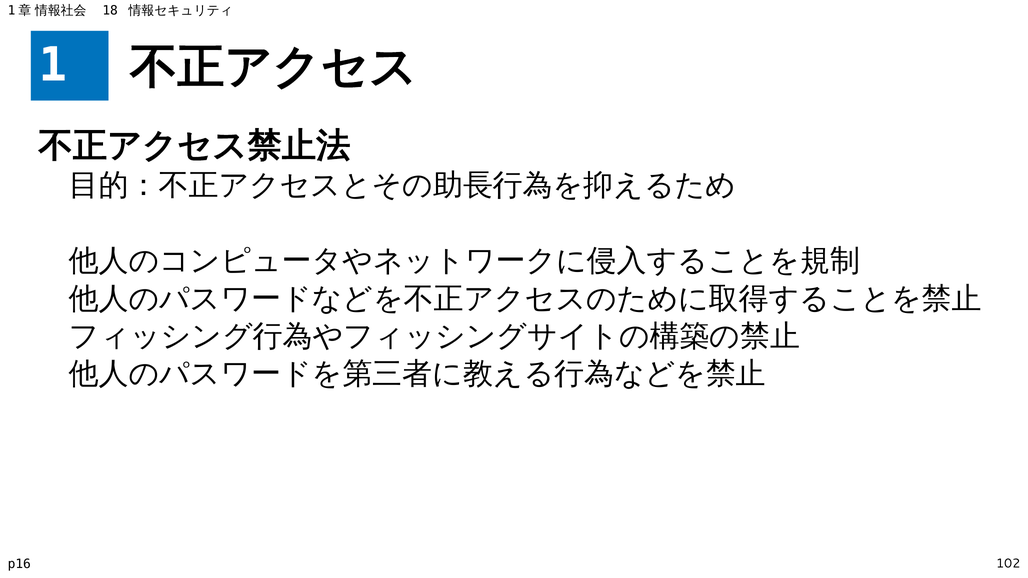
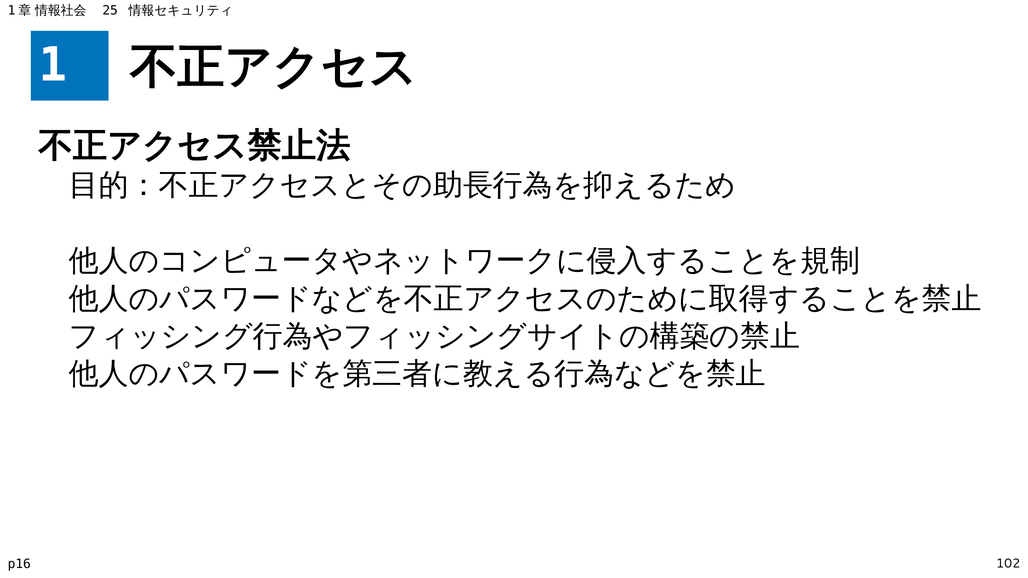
18: 18 -> 25
